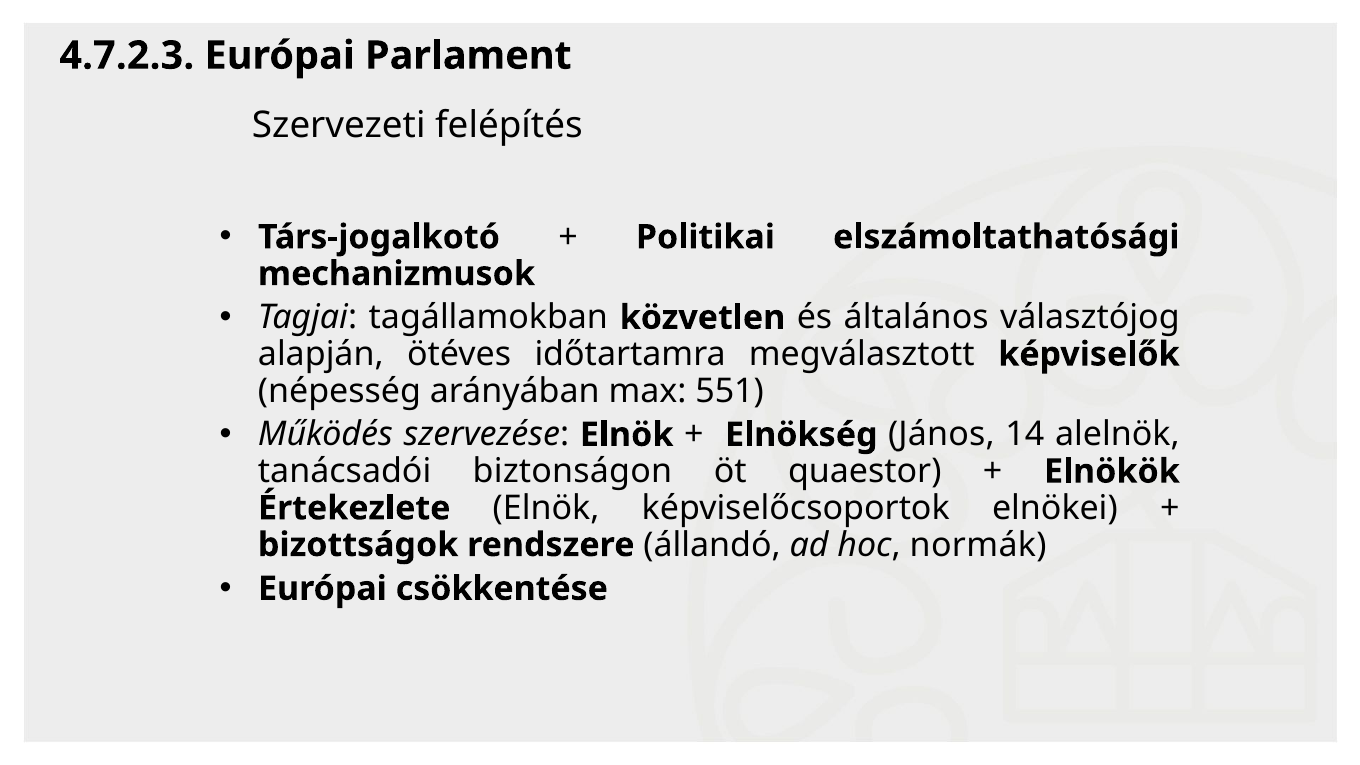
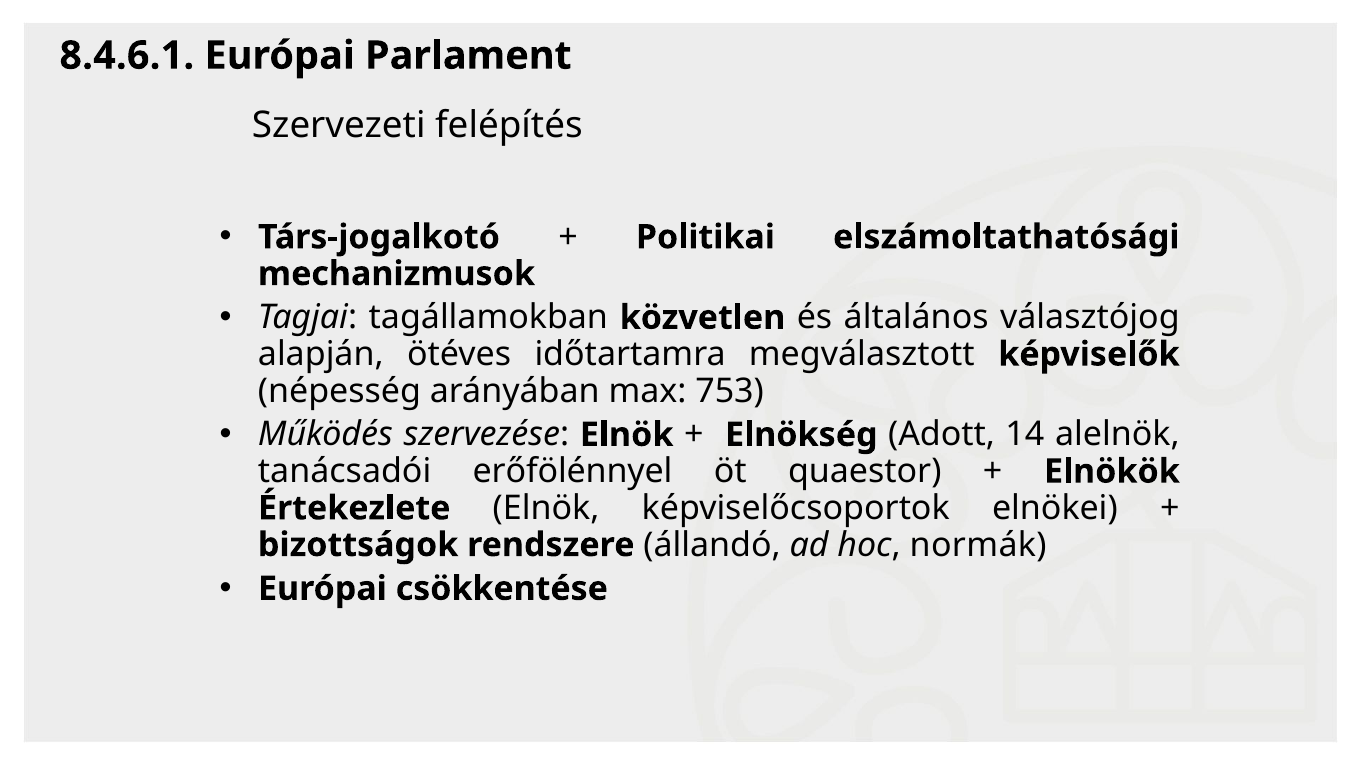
4.7.2.3: 4.7.2.3 -> 8.4.6.1
551: 551 -> 753
János: János -> Adott
biztonságon: biztonságon -> erőfölénnyel
